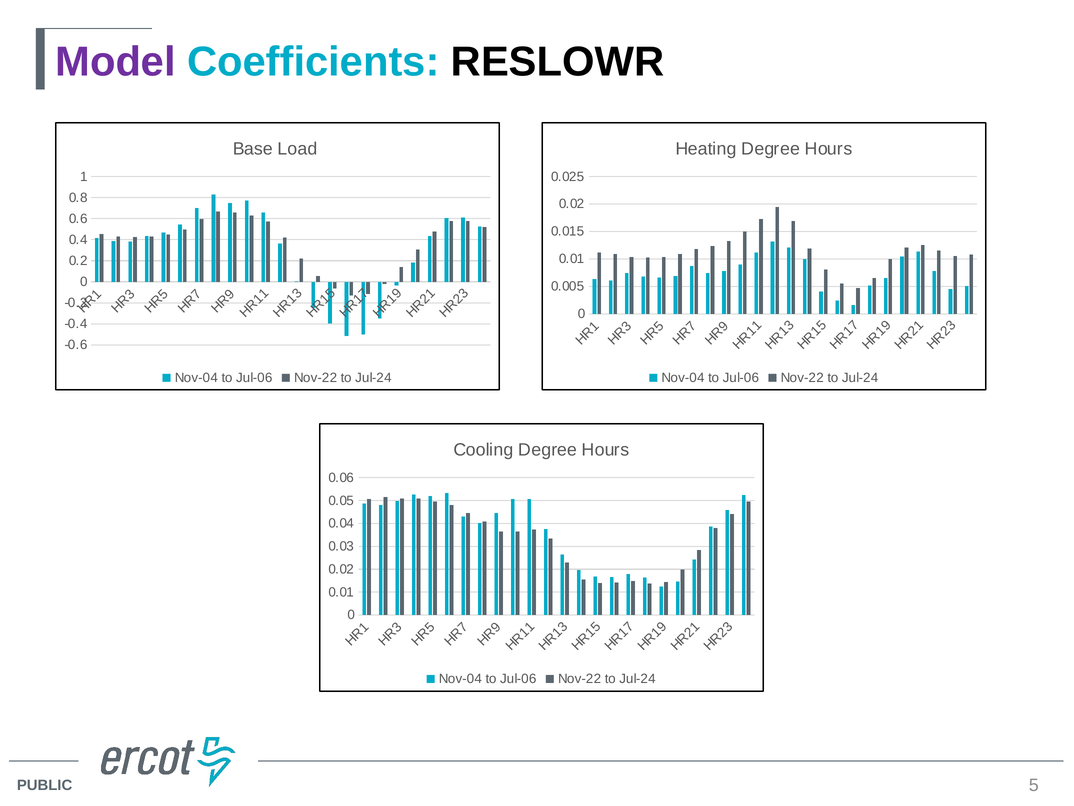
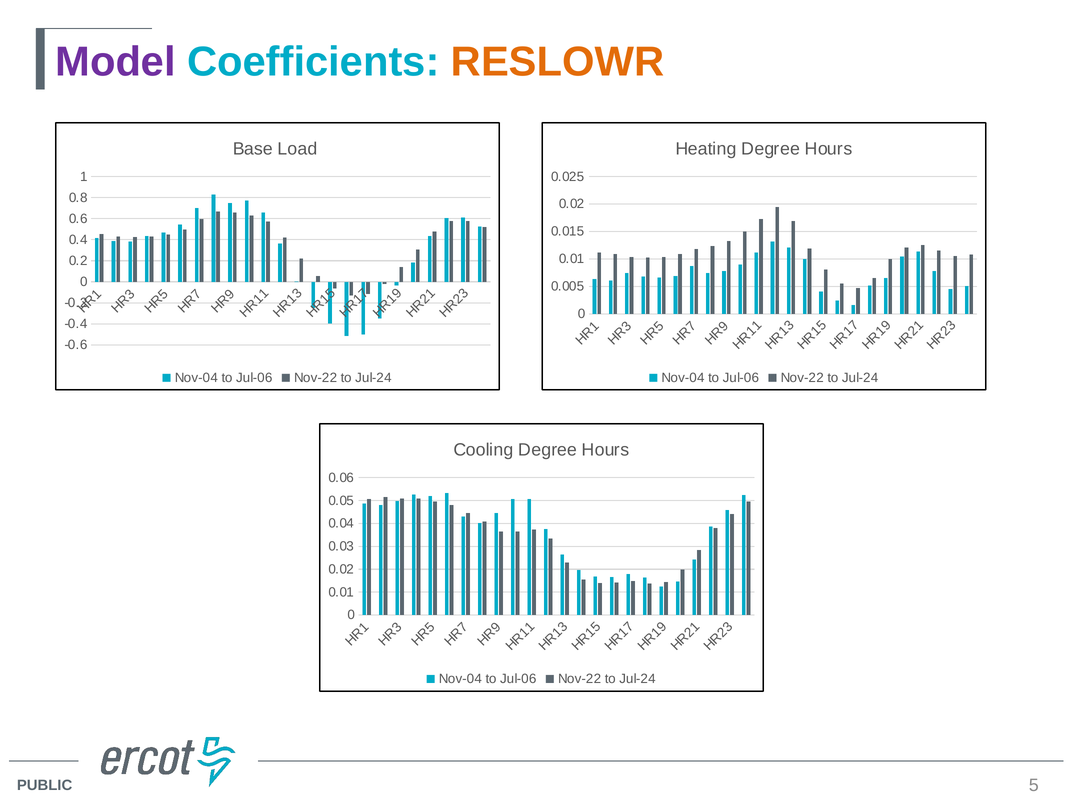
RESLOWR colour: black -> orange
